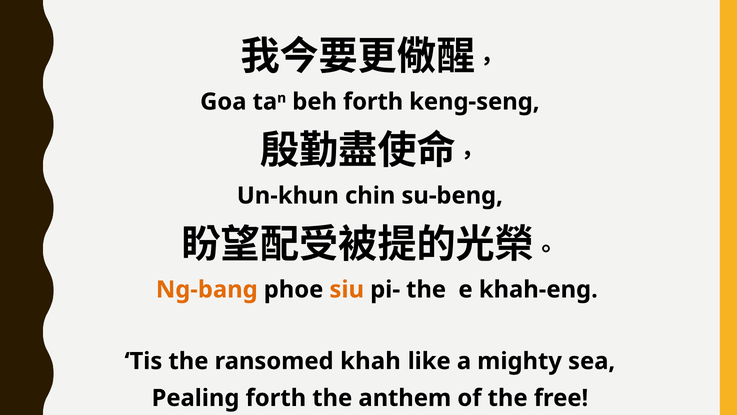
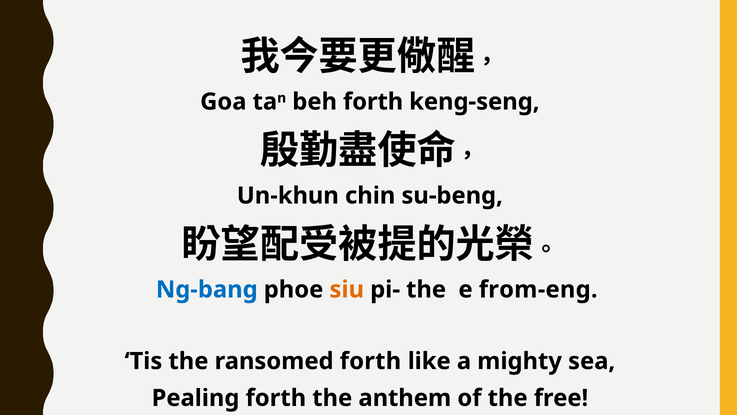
Ng-bang colour: orange -> blue
khah-eng: khah-eng -> from-eng
ransomed khah: khah -> forth
